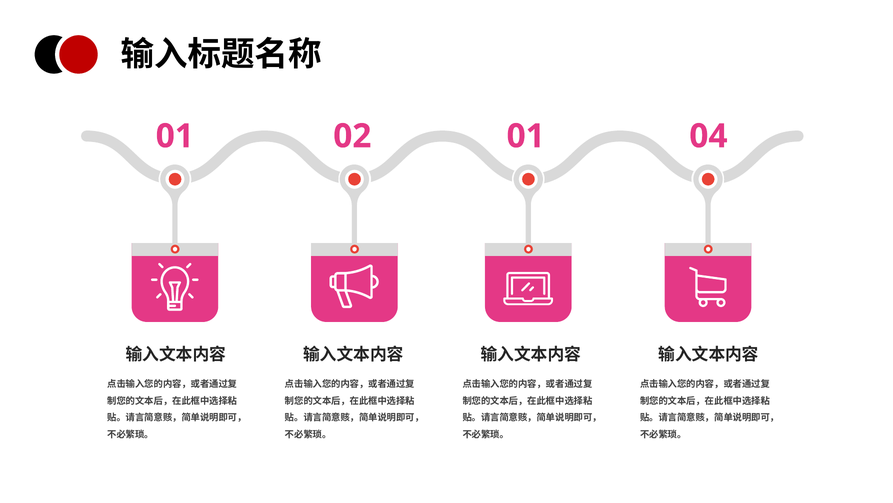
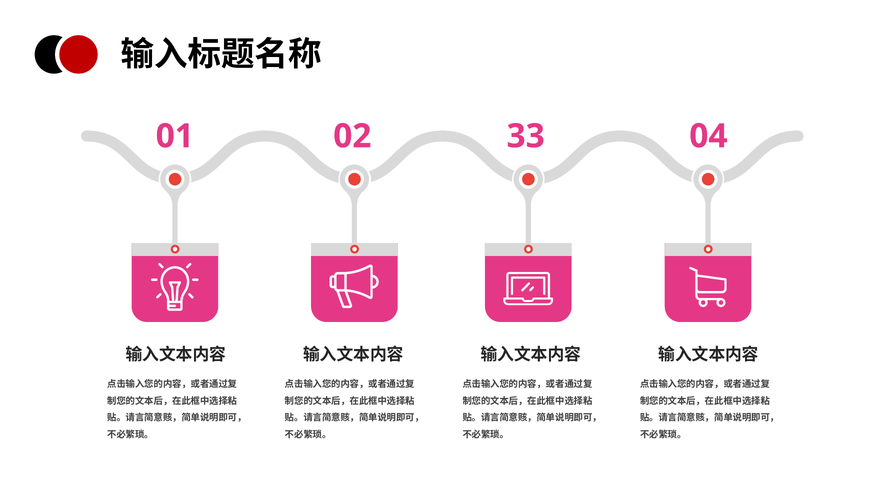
02 01: 01 -> 33
